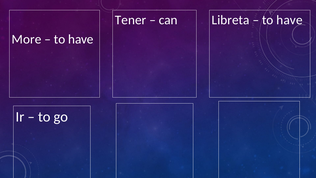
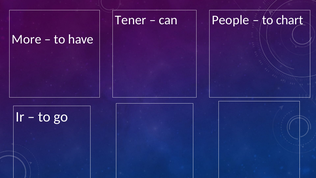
Libreta: Libreta -> People
have at (290, 20): have -> chart
